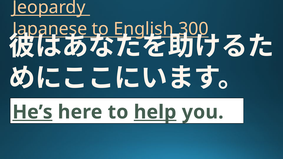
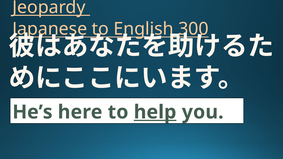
He’s underline: present -> none
